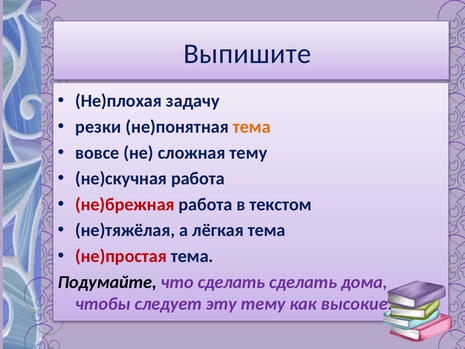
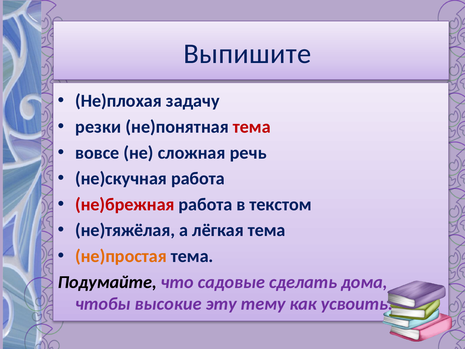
тема at (252, 127) colour: orange -> red
сложная тему: тему -> речь
не)простая colour: red -> orange
что сделать: сделать -> садовые
следует: следует -> высокие
высокие: высокие -> усвоить
